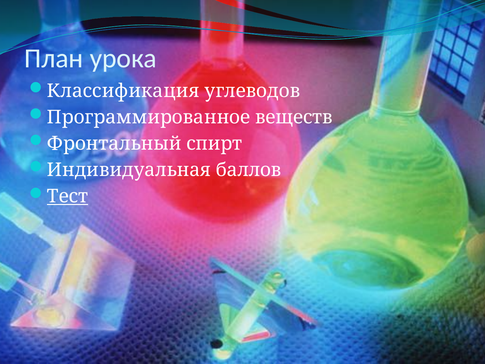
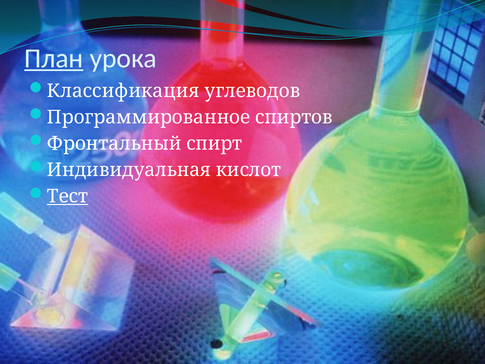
План underline: none -> present
веществ: веществ -> спиртов
баллов: баллов -> кислот
